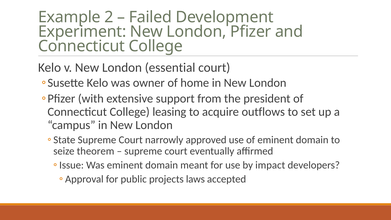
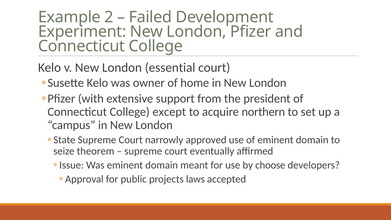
leasing: leasing -> except
outflows: outflows -> northern
impact: impact -> choose
